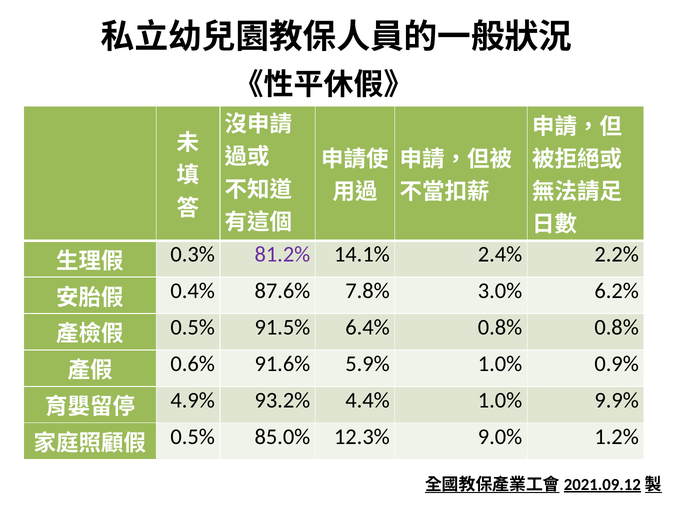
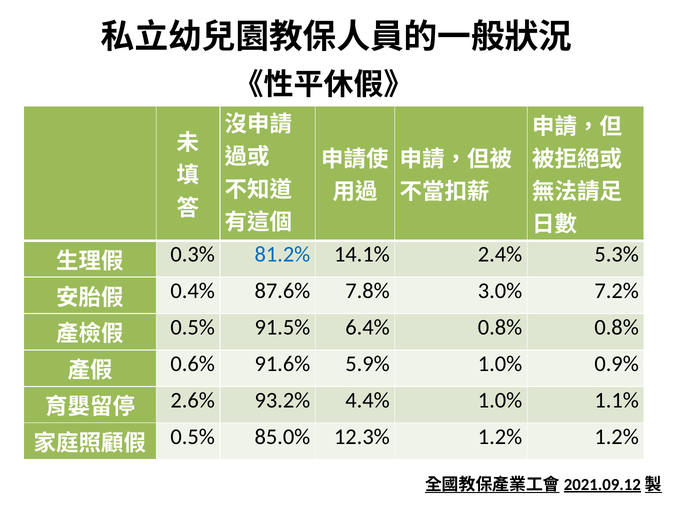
81.2% colour: purple -> blue
2.2%: 2.2% -> 5.3%
6.2%: 6.2% -> 7.2%
4.9%: 4.9% -> 2.6%
9.9%: 9.9% -> 1.1%
12.3% 9.0%: 9.0% -> 1.2%
